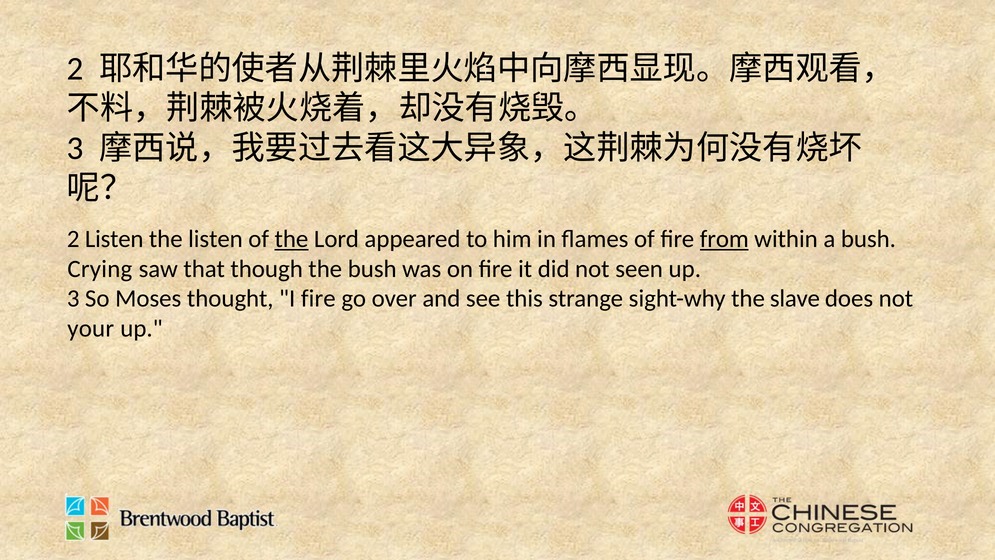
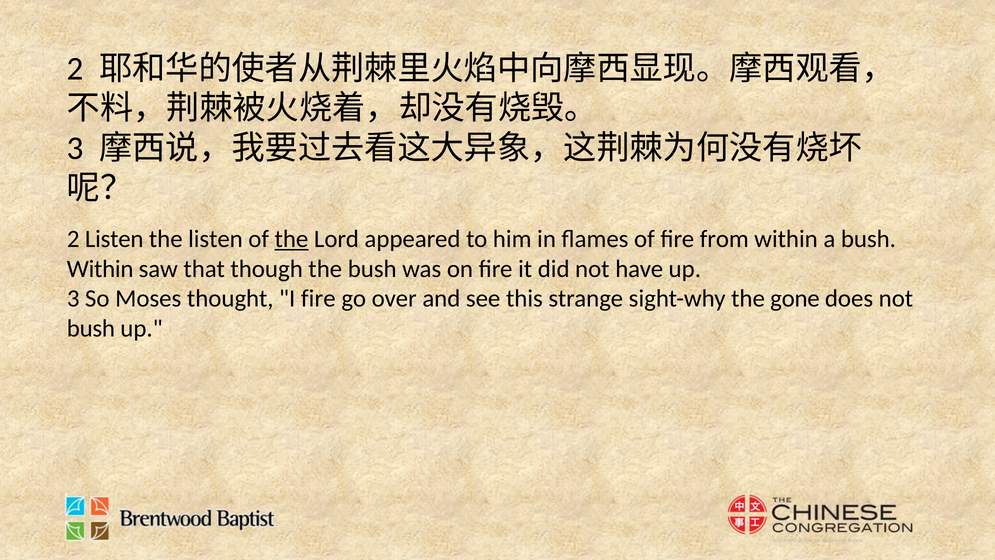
from underline: present -> none
Crying at (100, 269): Crying -> Within
seen: seen -> have
slave: slave -> gone
your at (91, 328): your -> bush
